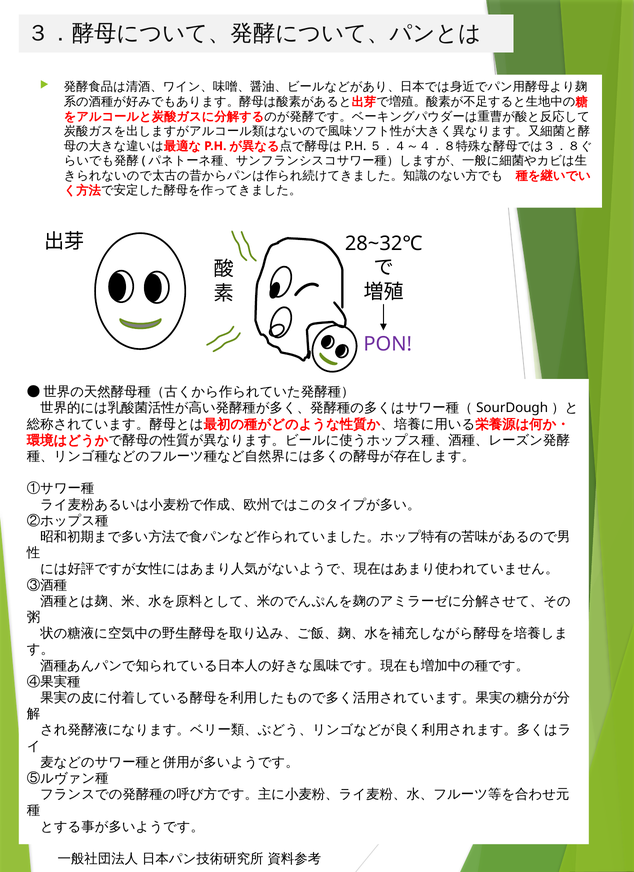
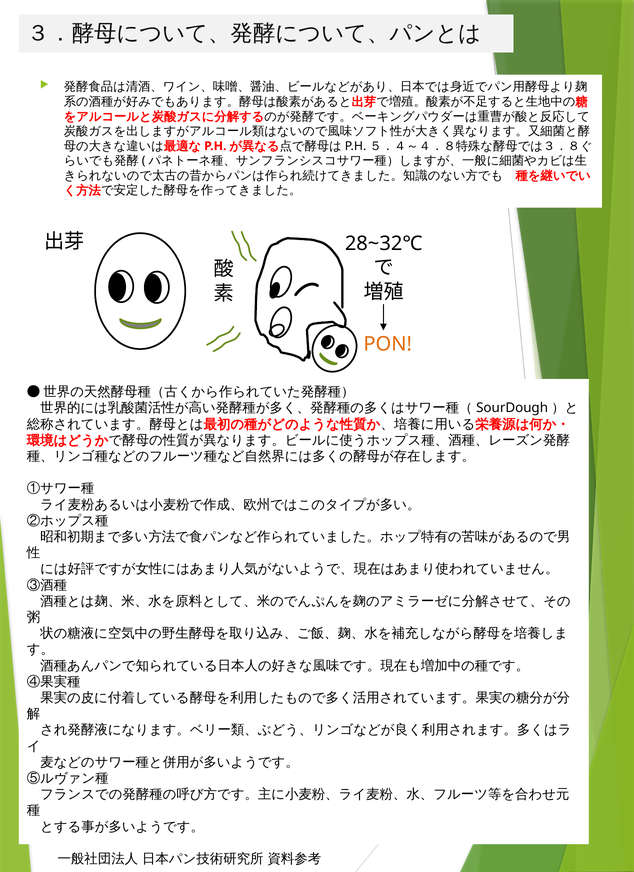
PON colour: purple -> orange
